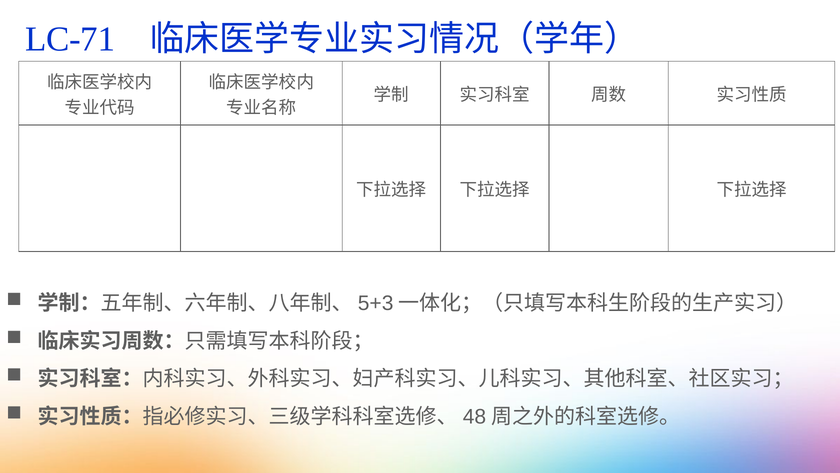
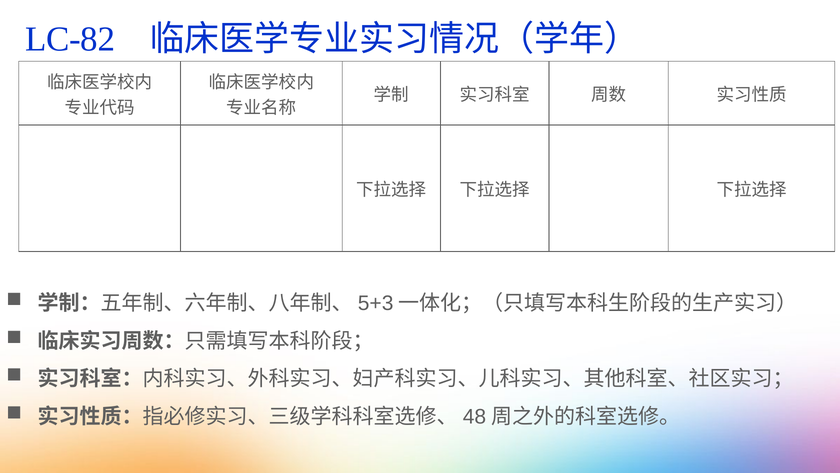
LC-71: LC-71 -> LC-82
